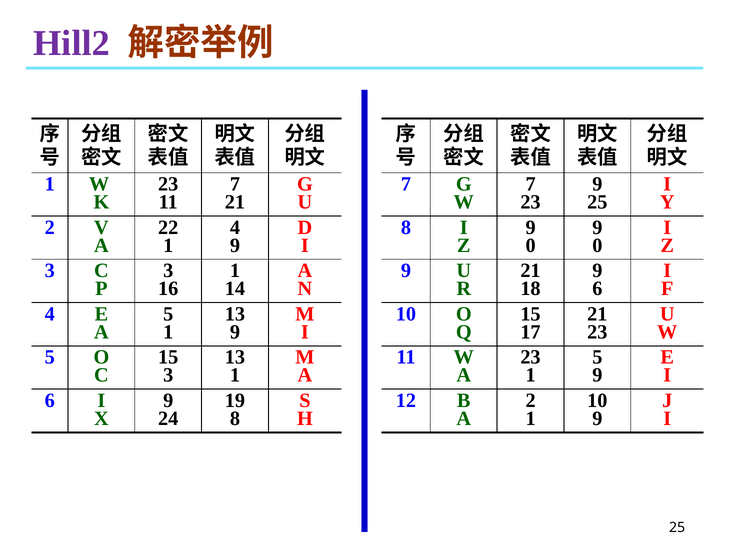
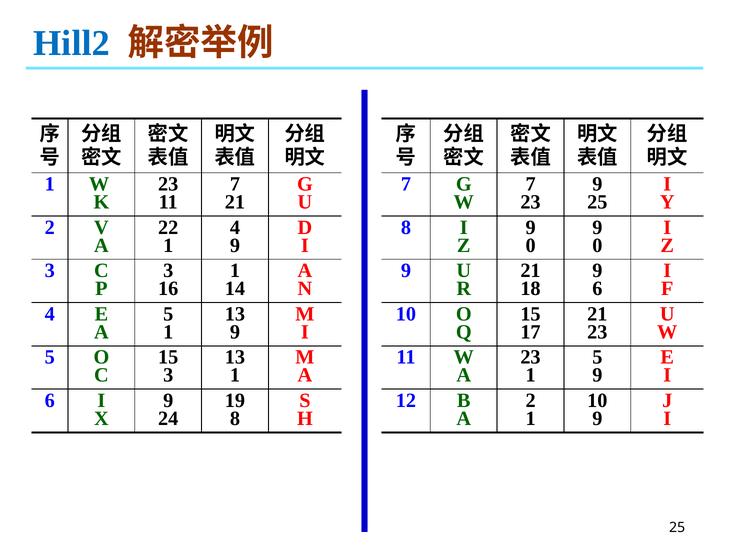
Hill2 colour: purple -> blue
